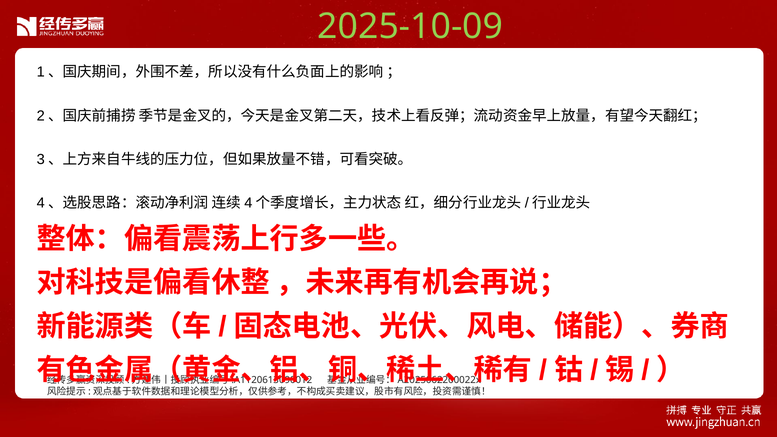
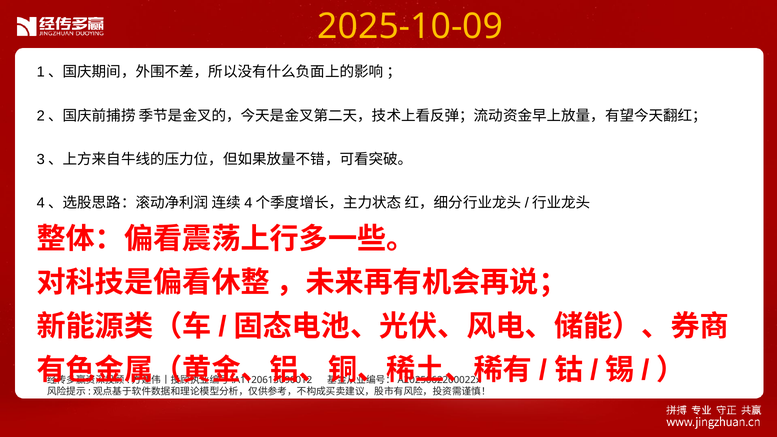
2025-10-09 colour: light green -> yellow
